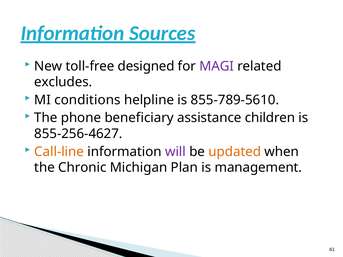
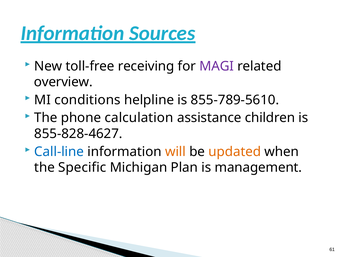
designed: designed -> receiving
excludes: excludes -> overview
beneficiary: beneficiary -> calculation
855-256-4627: 855-256-4627 -> 855-828-4627
Call-line colour: orange -> blue
will colour: purple -> orange
Chronic: Chronic -> Specific
